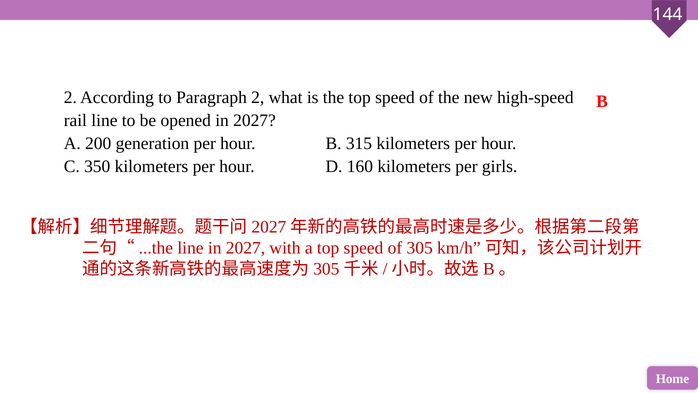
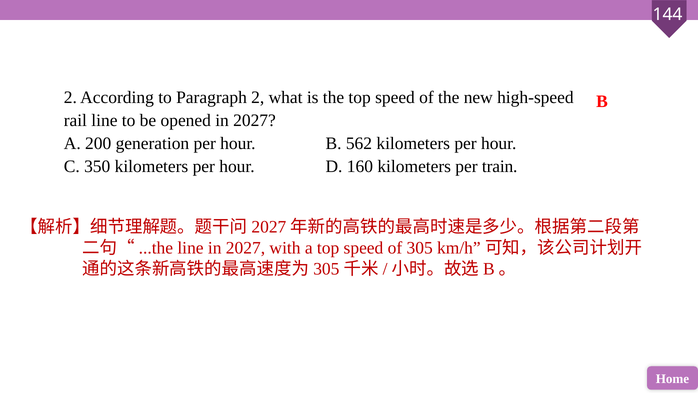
315: 315 -> 562
girls: girls -> train
